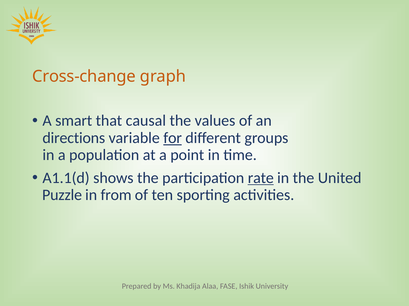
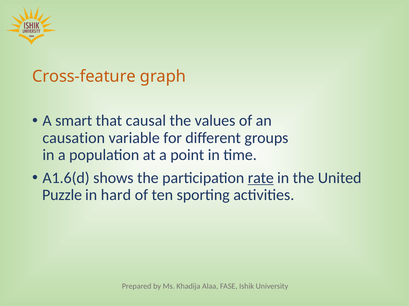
Cross-change: Cross-change -> Cross-feature
directions: directions -> causation
for underline: present -> none
A1.1(d: A1.1(d -> A1.6(d
from: from -> hard
